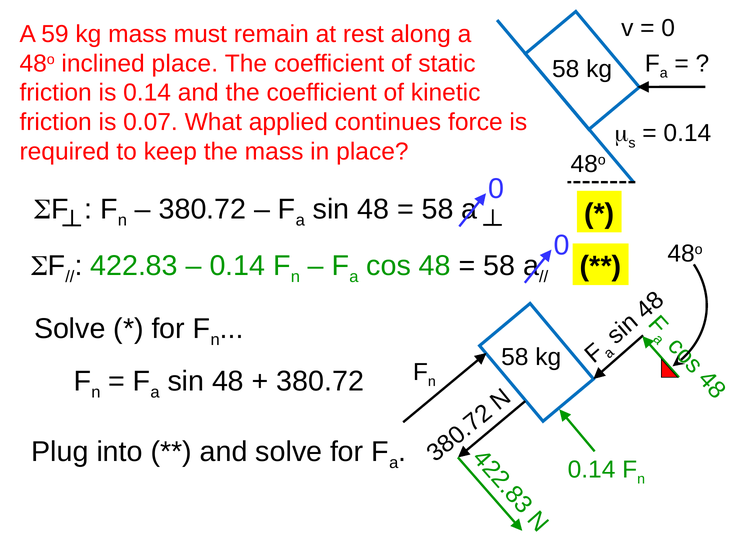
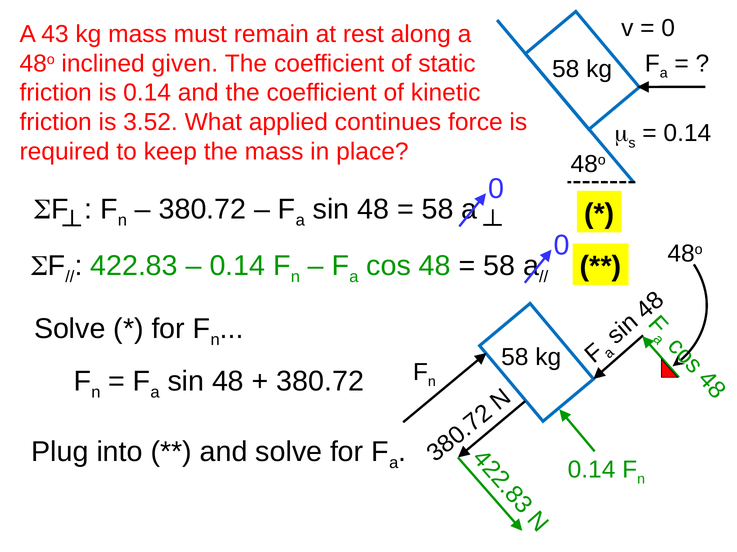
59: 59 -> 43
inclined place: place -> given
0.07: 0.07 -> 3.52
